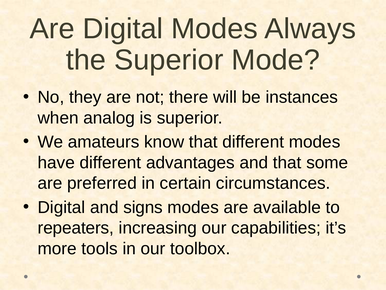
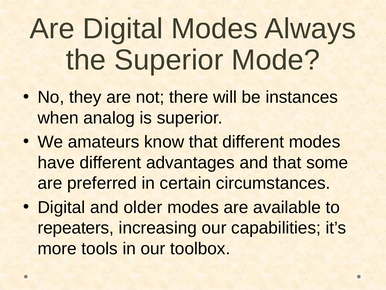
signs: signs -> older
